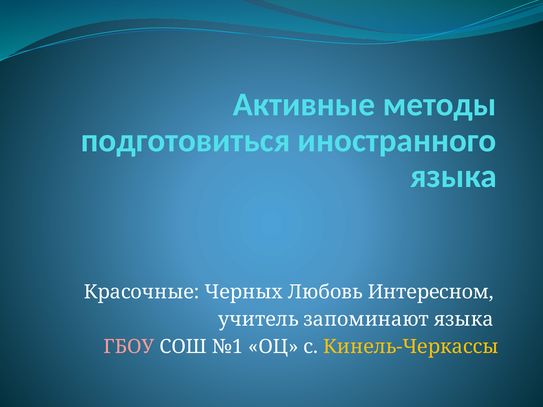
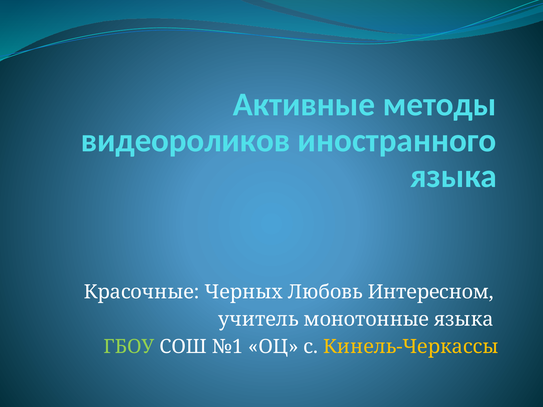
подготовиться: подготовиться -> видеороликов
запоминают: запоминают -> монотонные
ГБОУ colour: pink -> light green
